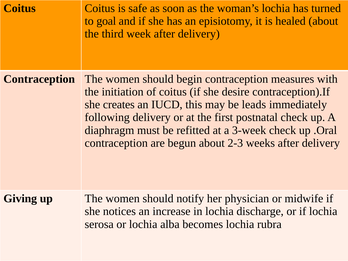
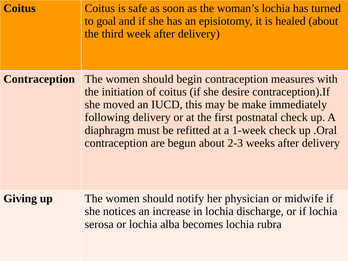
creates: creates -> moved
leads: leads -> make
3-week: 3-week -> 1-week
